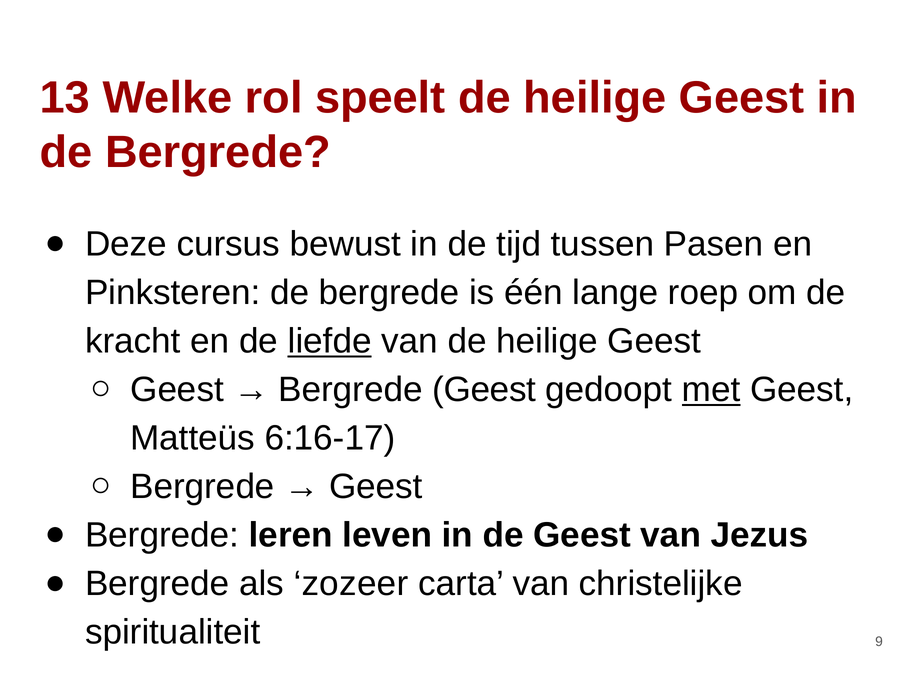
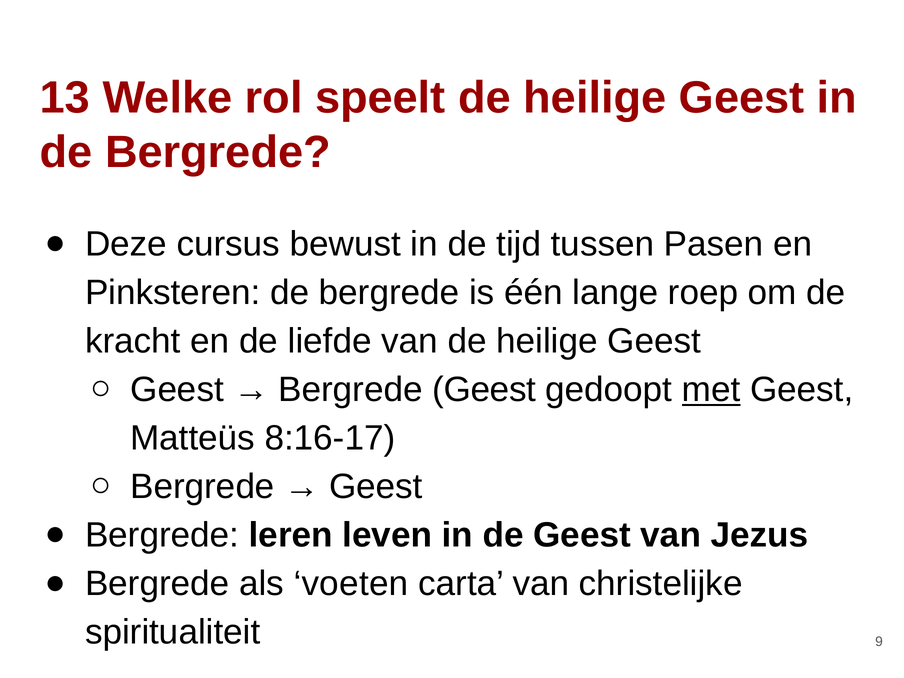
liefde underline: present -> none
6:16-17: 6:16-17 -> 8:16-17
zozeer: zozeer -> voeten
